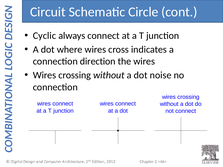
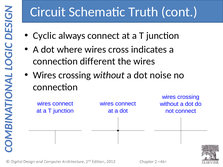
Circle: Circle -> Truth
direction: direction -> different
